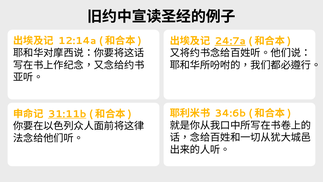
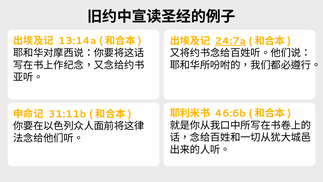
12:14a: 12:14a -> 13:14a
34:6b: 34:6b -> 46:6b
31:11b underline: present -> none
